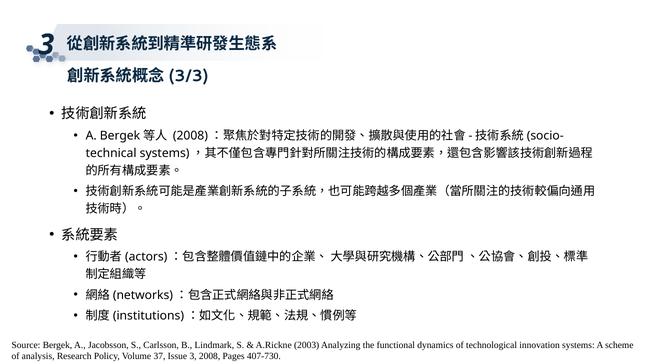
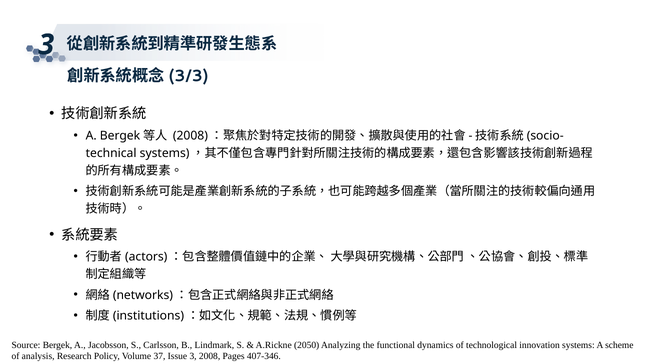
2003: 2003 -> 2050
407-730: 407-730 -> 407-346
